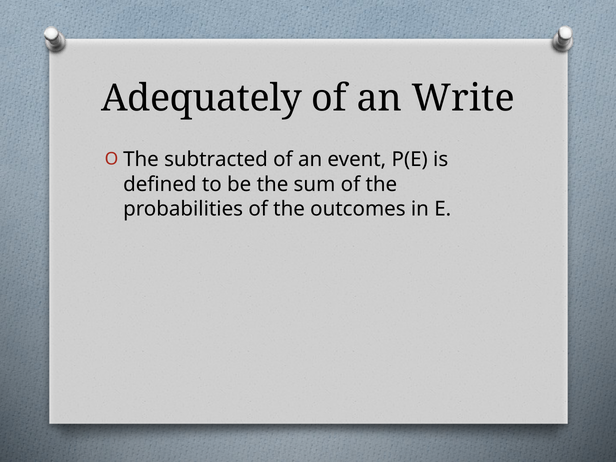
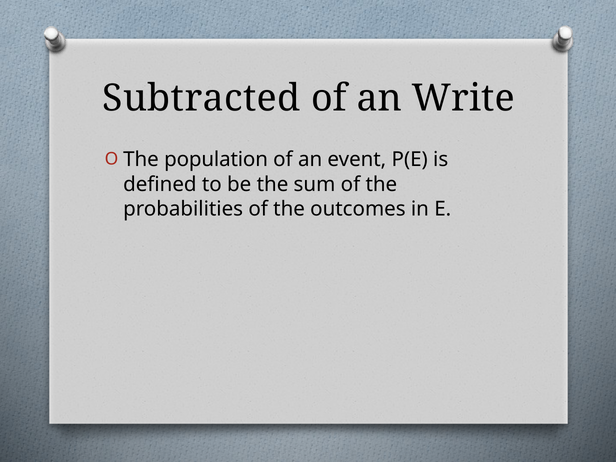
Adequately: Adequately -> Subtracted
subtracted: subtracted -> population
